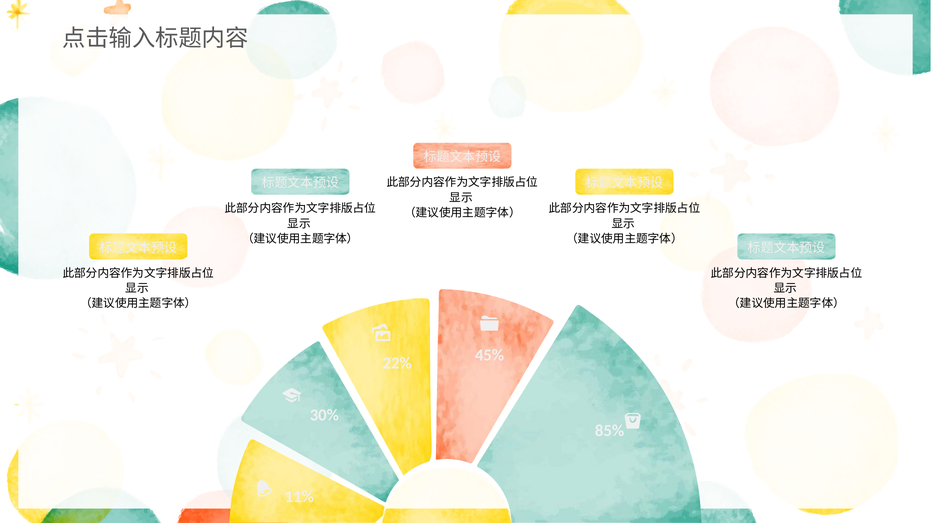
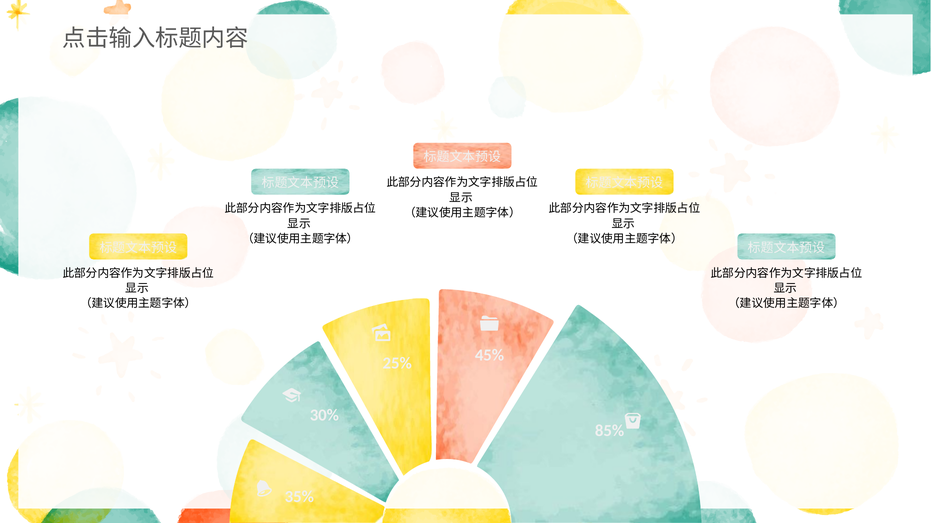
22%: 22% -> 25%
11%: 11% -> 35%
